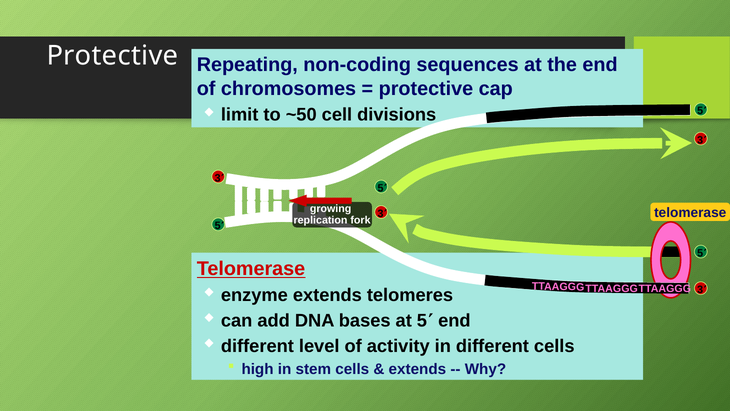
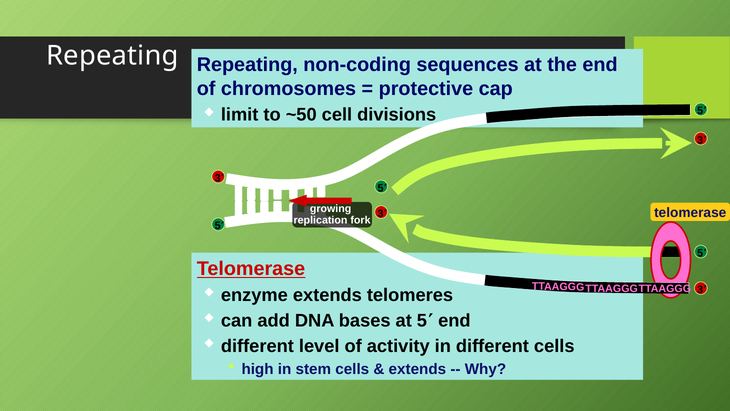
Protective at (112, 56): Protective -> Repeating
